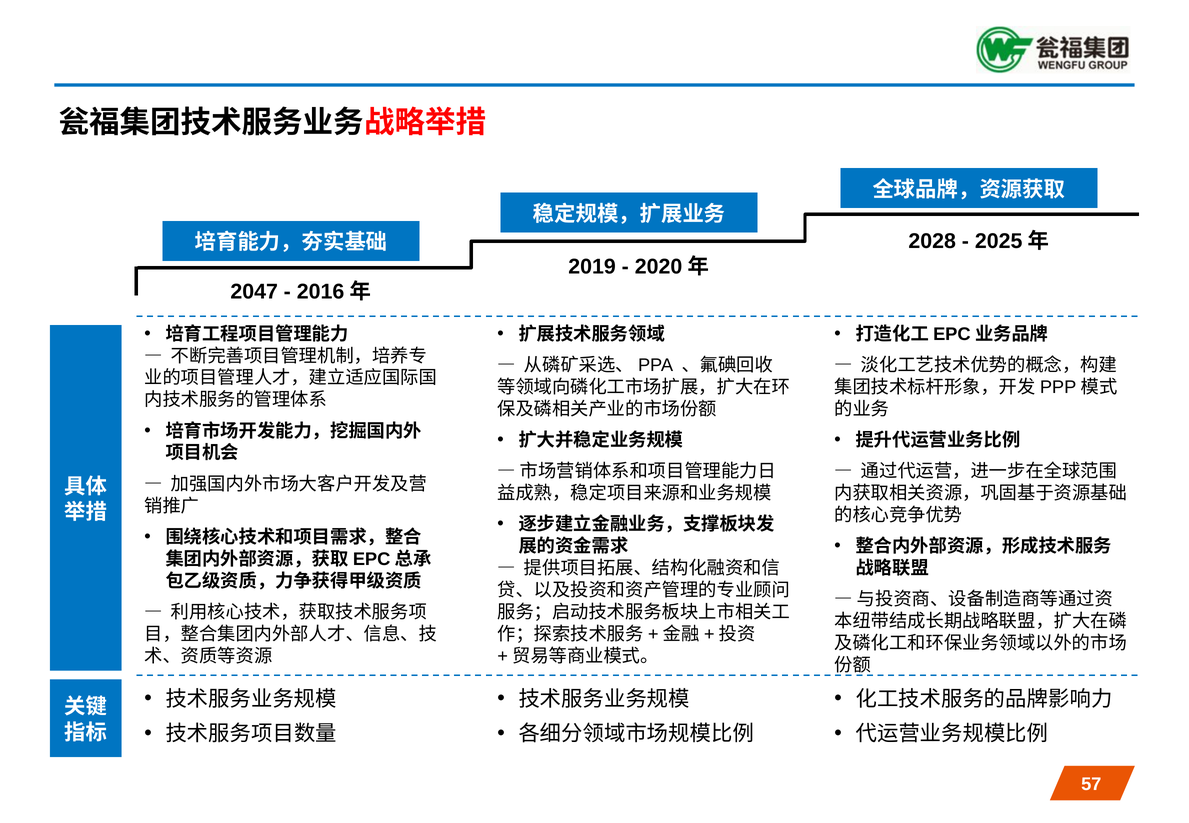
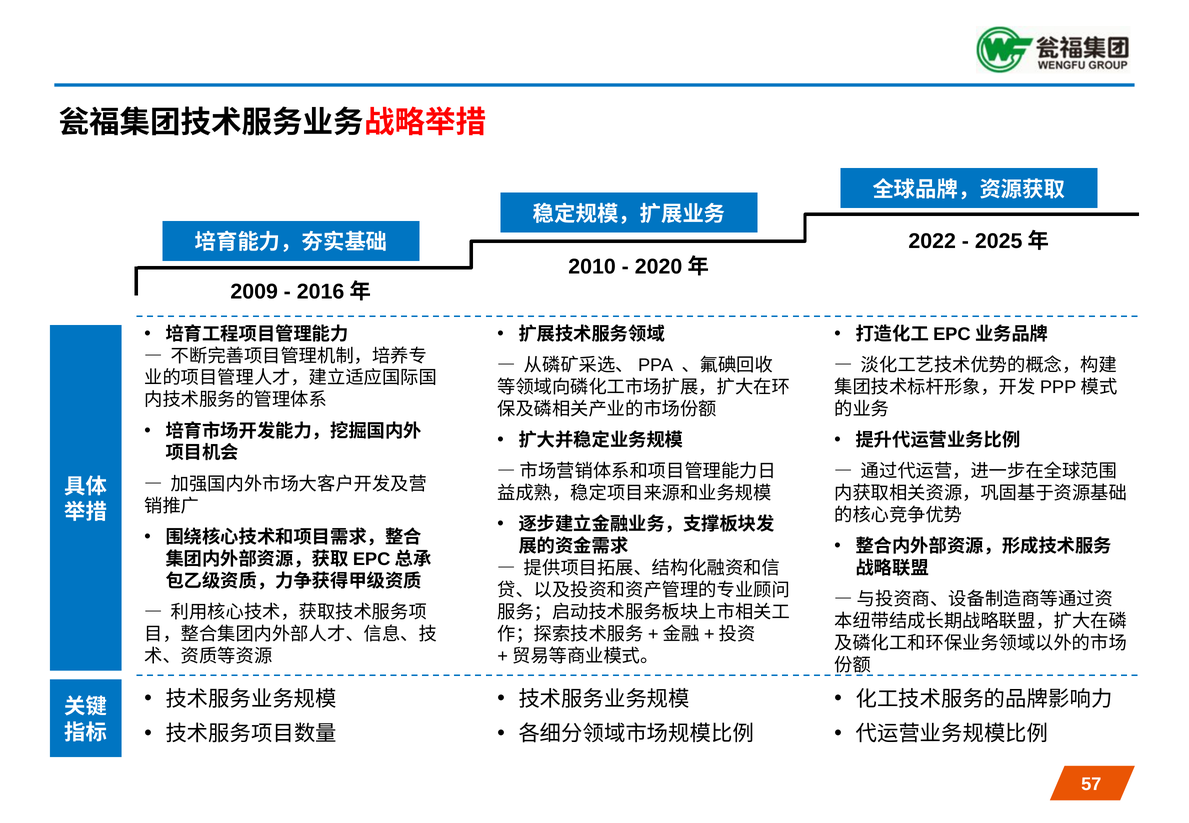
2028: 2028 -> 2022
2019: 2019 -> 2010
2047: 2047 -> 2009
